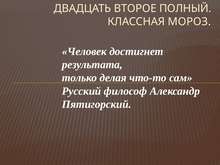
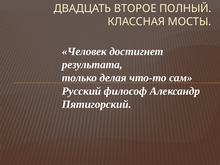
МОРОЗ: МОРОЗ -> МОСТЫ
